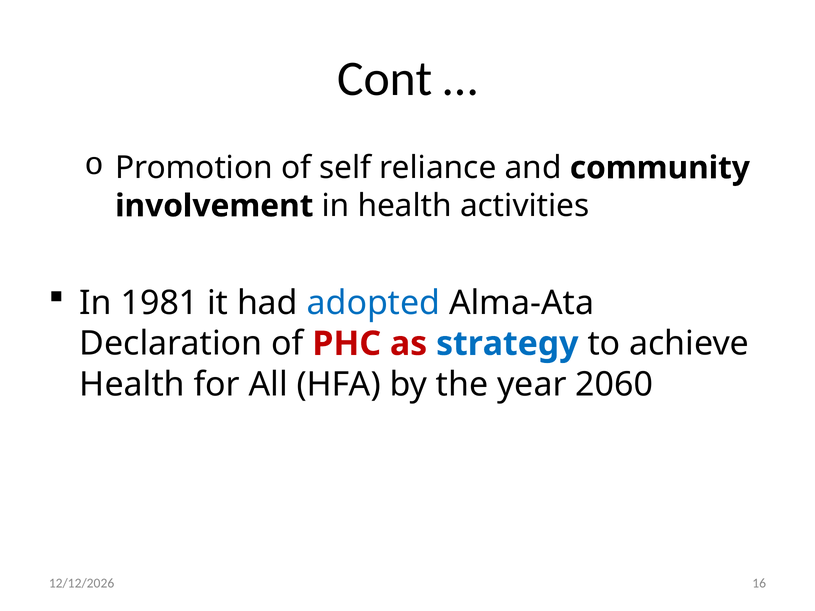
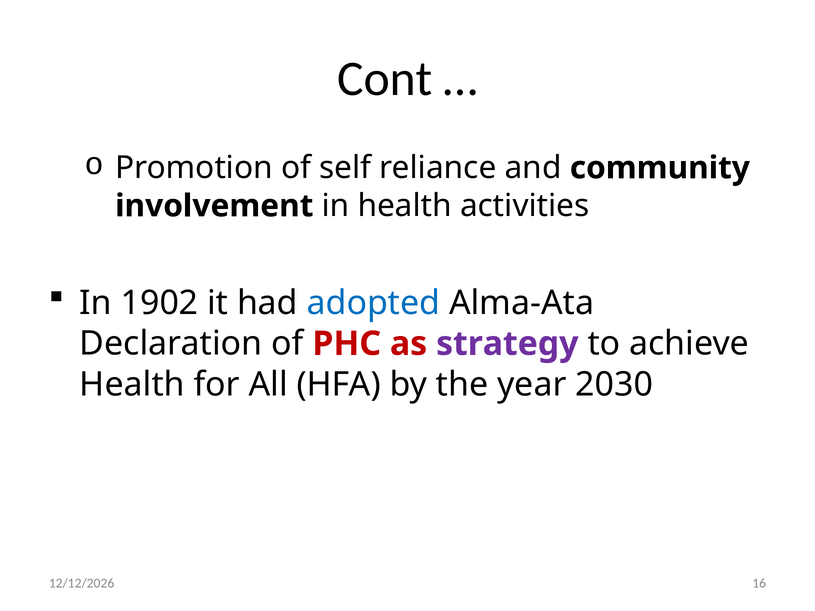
1981: 1981 -> 1902
strategy colour: blue -> purple
2060: 2060 -> 2030
